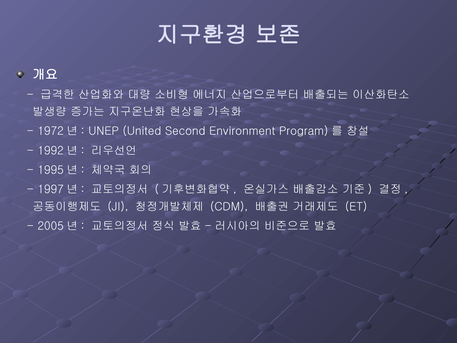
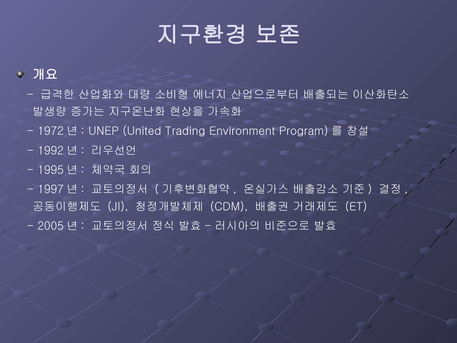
Second: Second -> Trading
